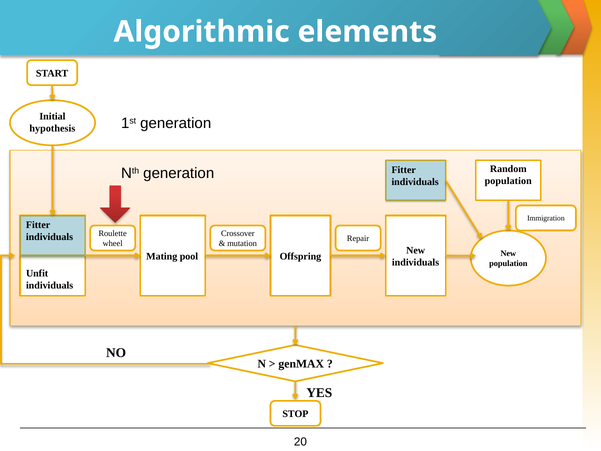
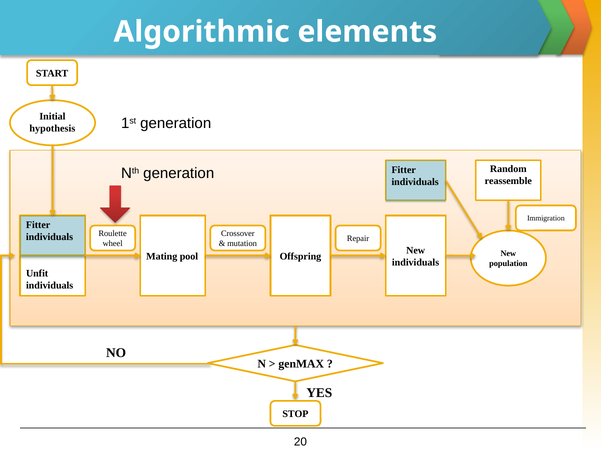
population at (508, 181): population -> reassemble
